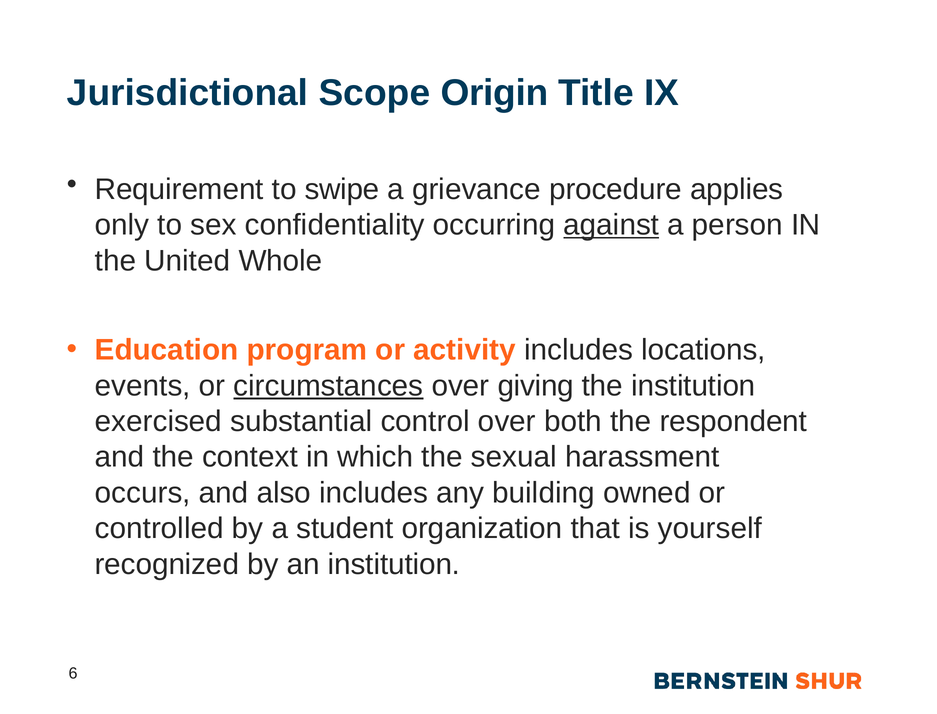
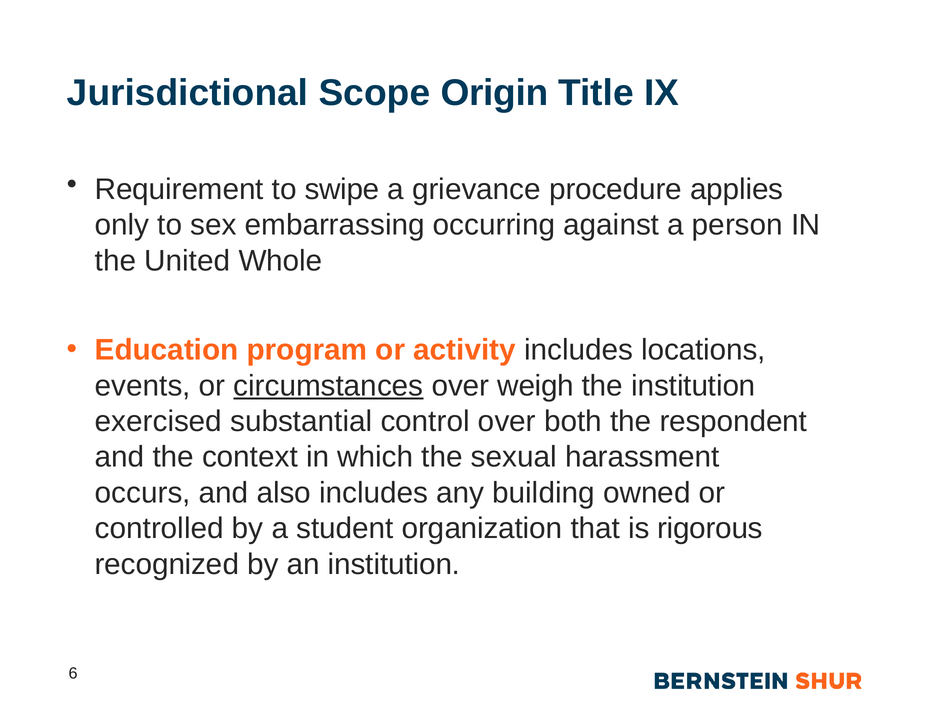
confidentiality: confidentiality -> embarrassing
against underline: present -> none
giving: giving -> weigh
yourself: yourself -> rigorous
